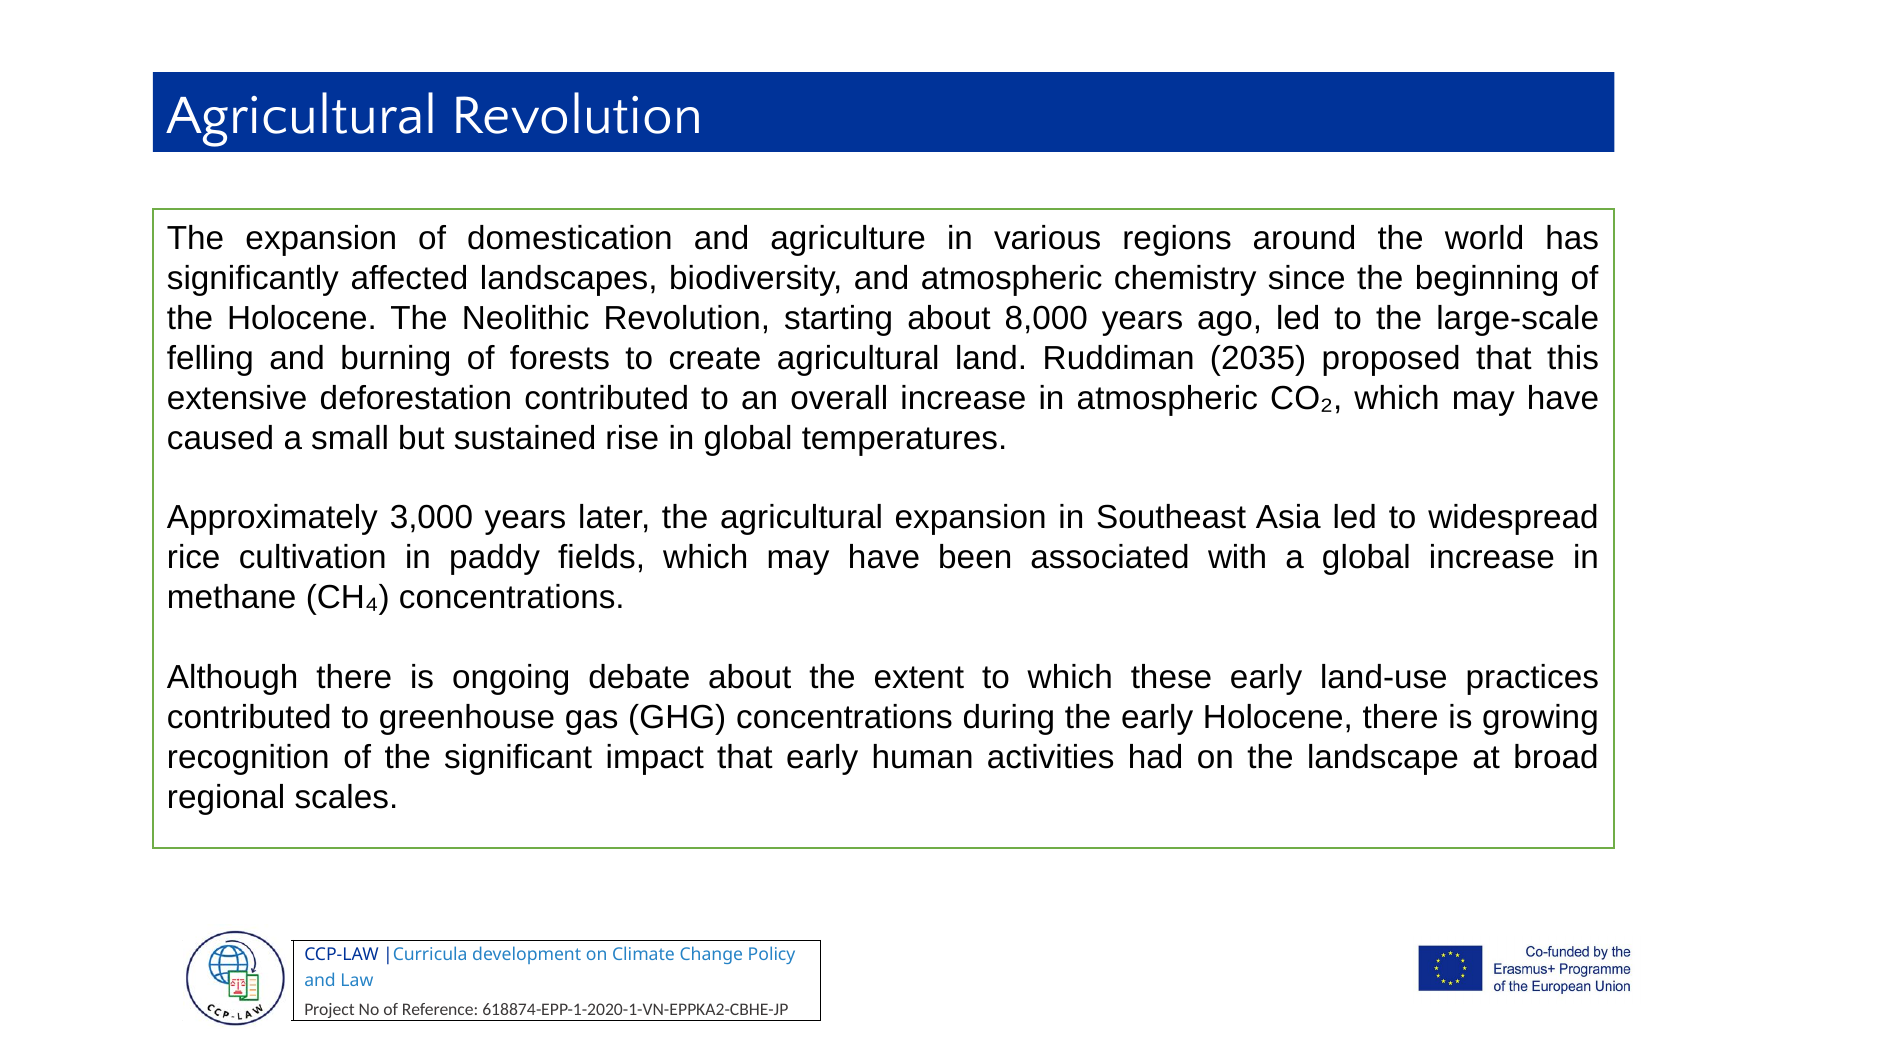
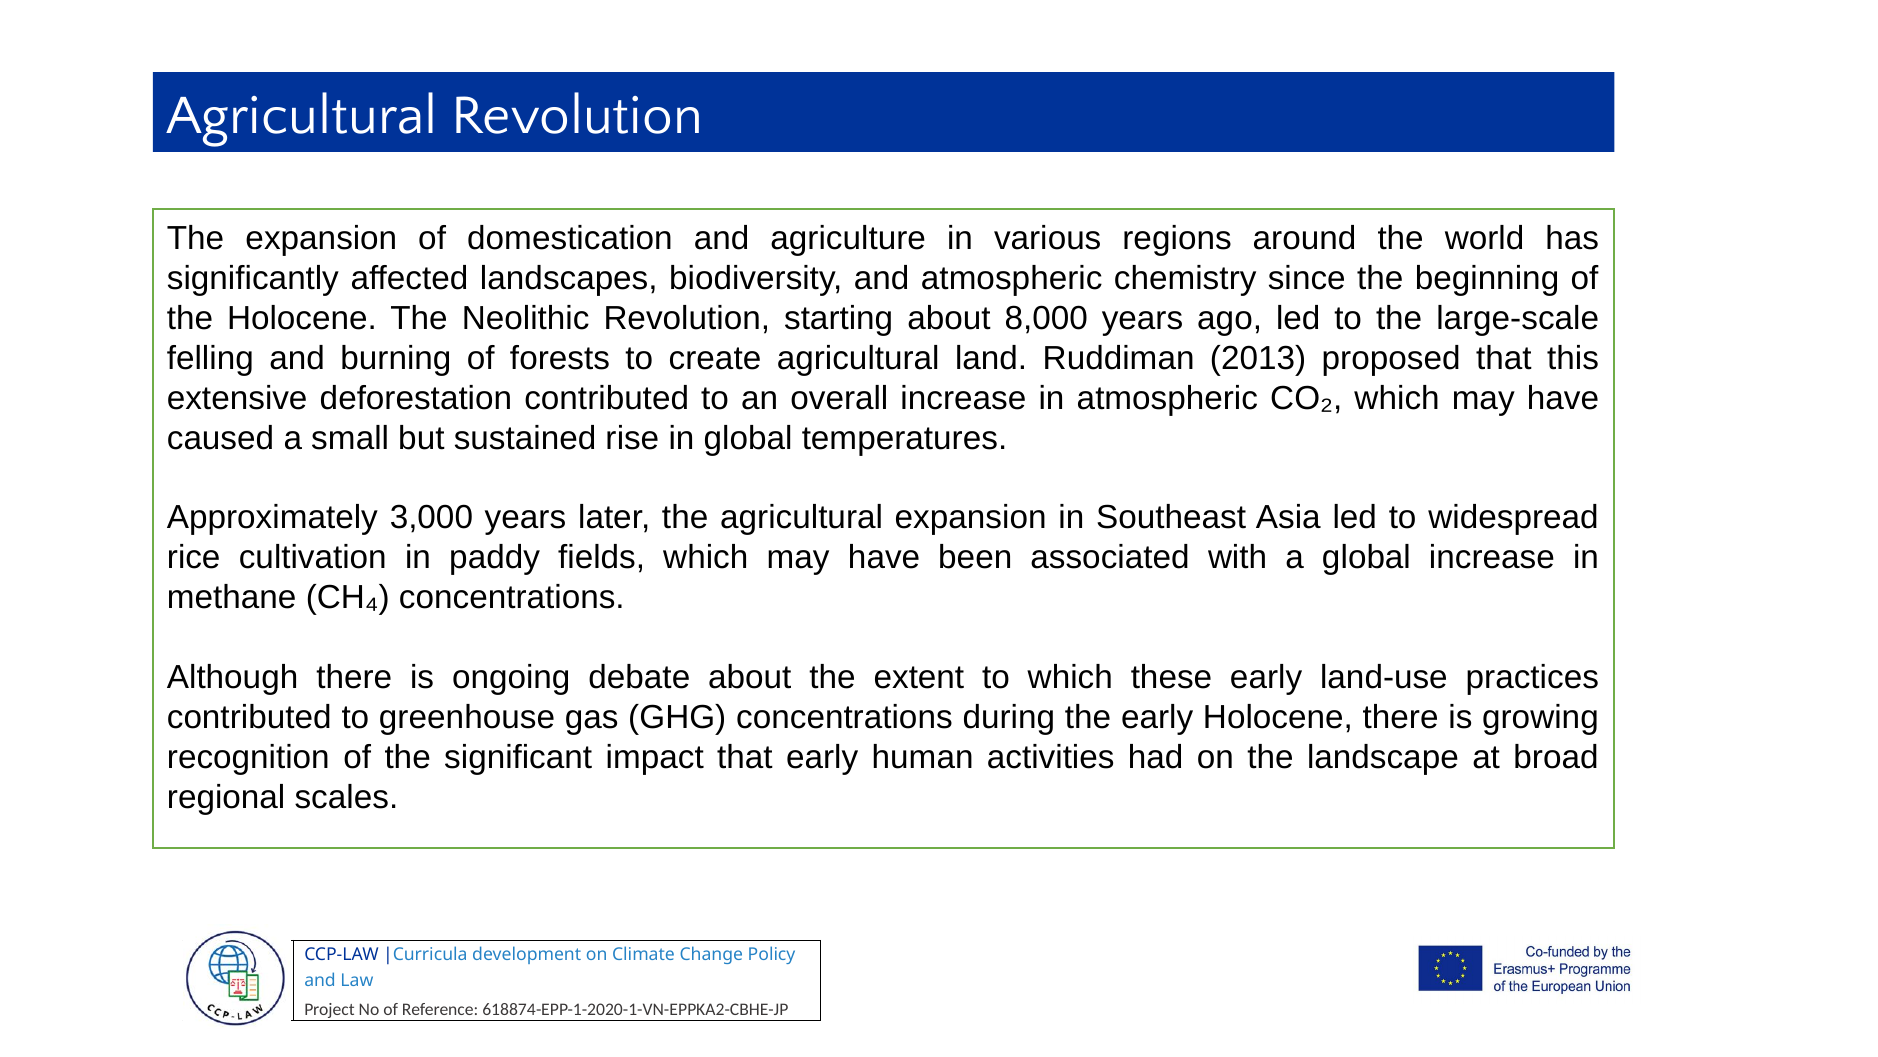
2035: 2035 -> 2013
